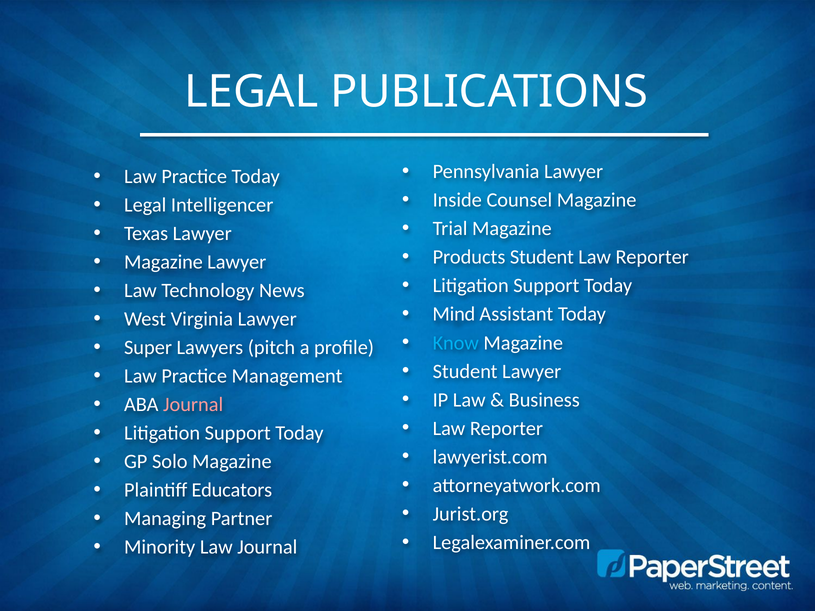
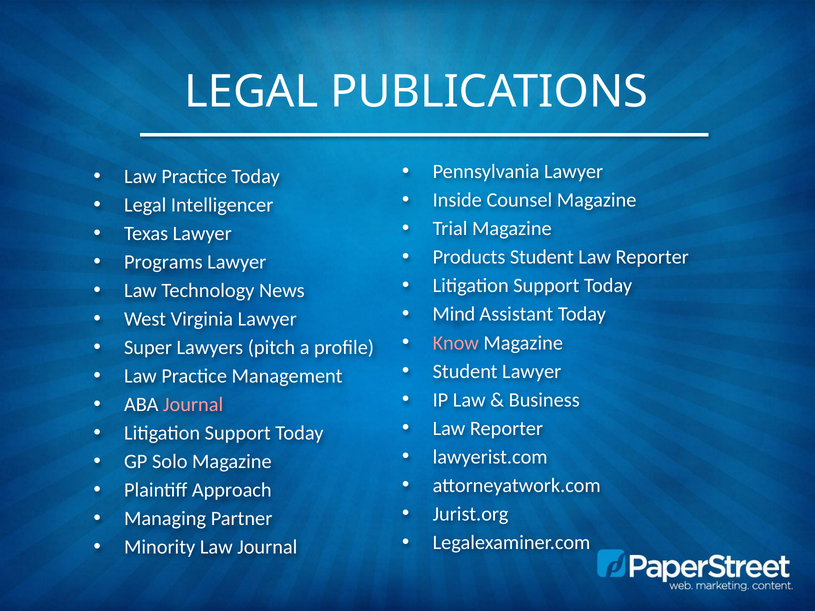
Magazine at (163, 262): Magazine -> Programs
Know colour: light blue -> pink
Educators: Educators -> Approach
